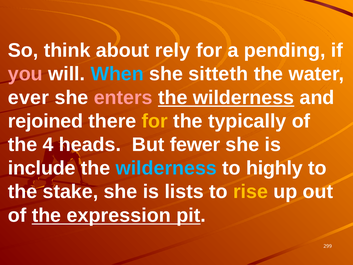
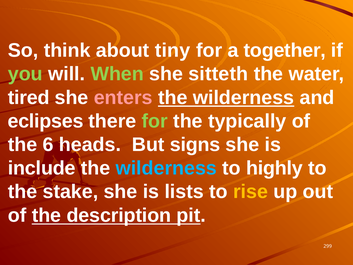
rely: rely -> tiny
pending: pending -> together
you colour: pink -> light green
When colour: light blue -> light green
ever: ever -> tired
rejoined: rejoined -> eclipses
for at (155, 121) colour: yellow -> light green
4: 4 -> 6
fewer: fewer -> signs
expression: expression -> description
